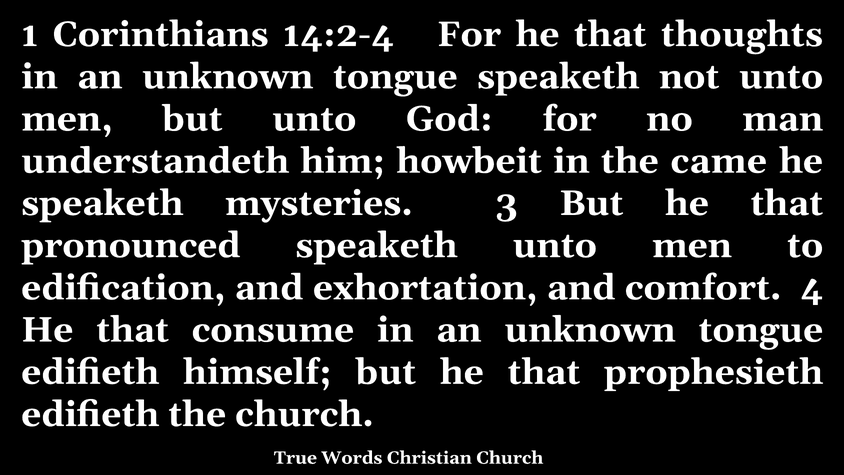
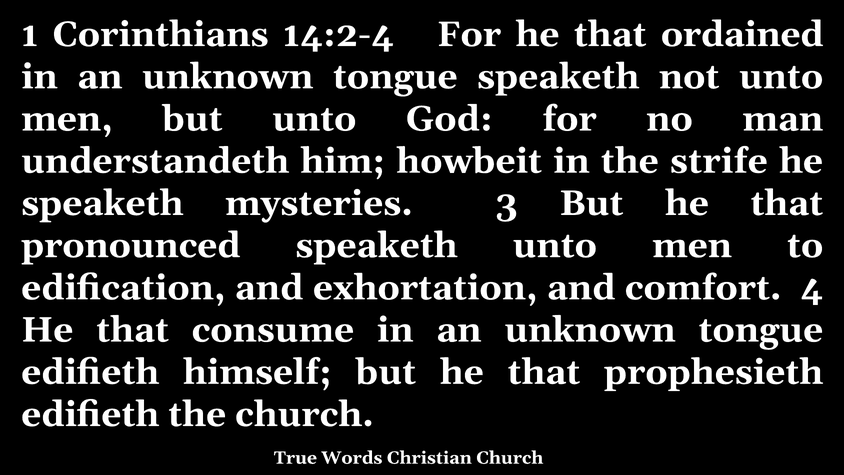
thoughts: thoughts -> ordained
came: came -> strife
